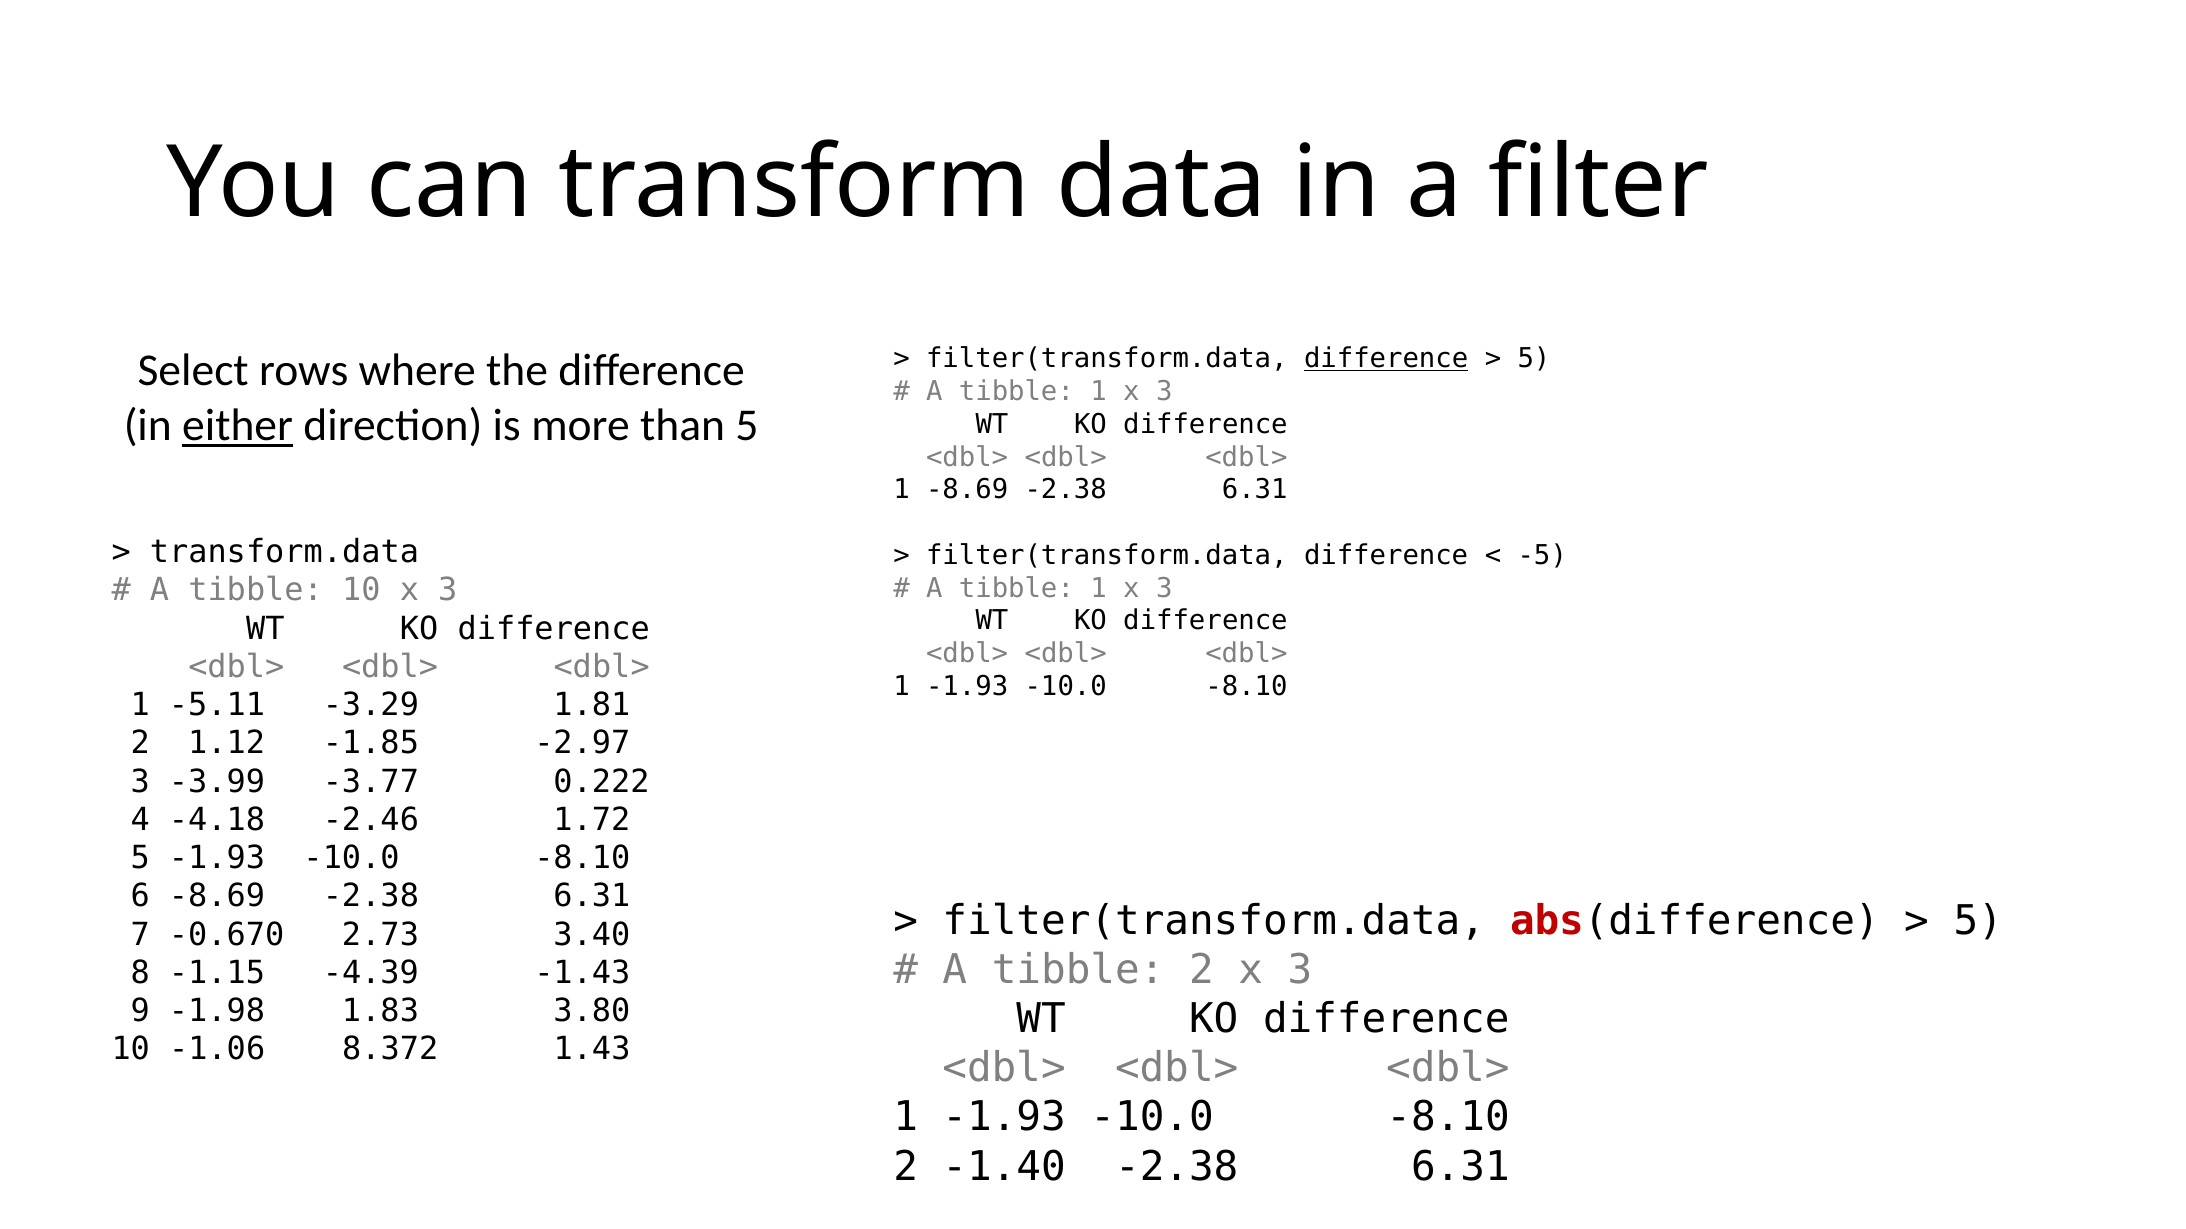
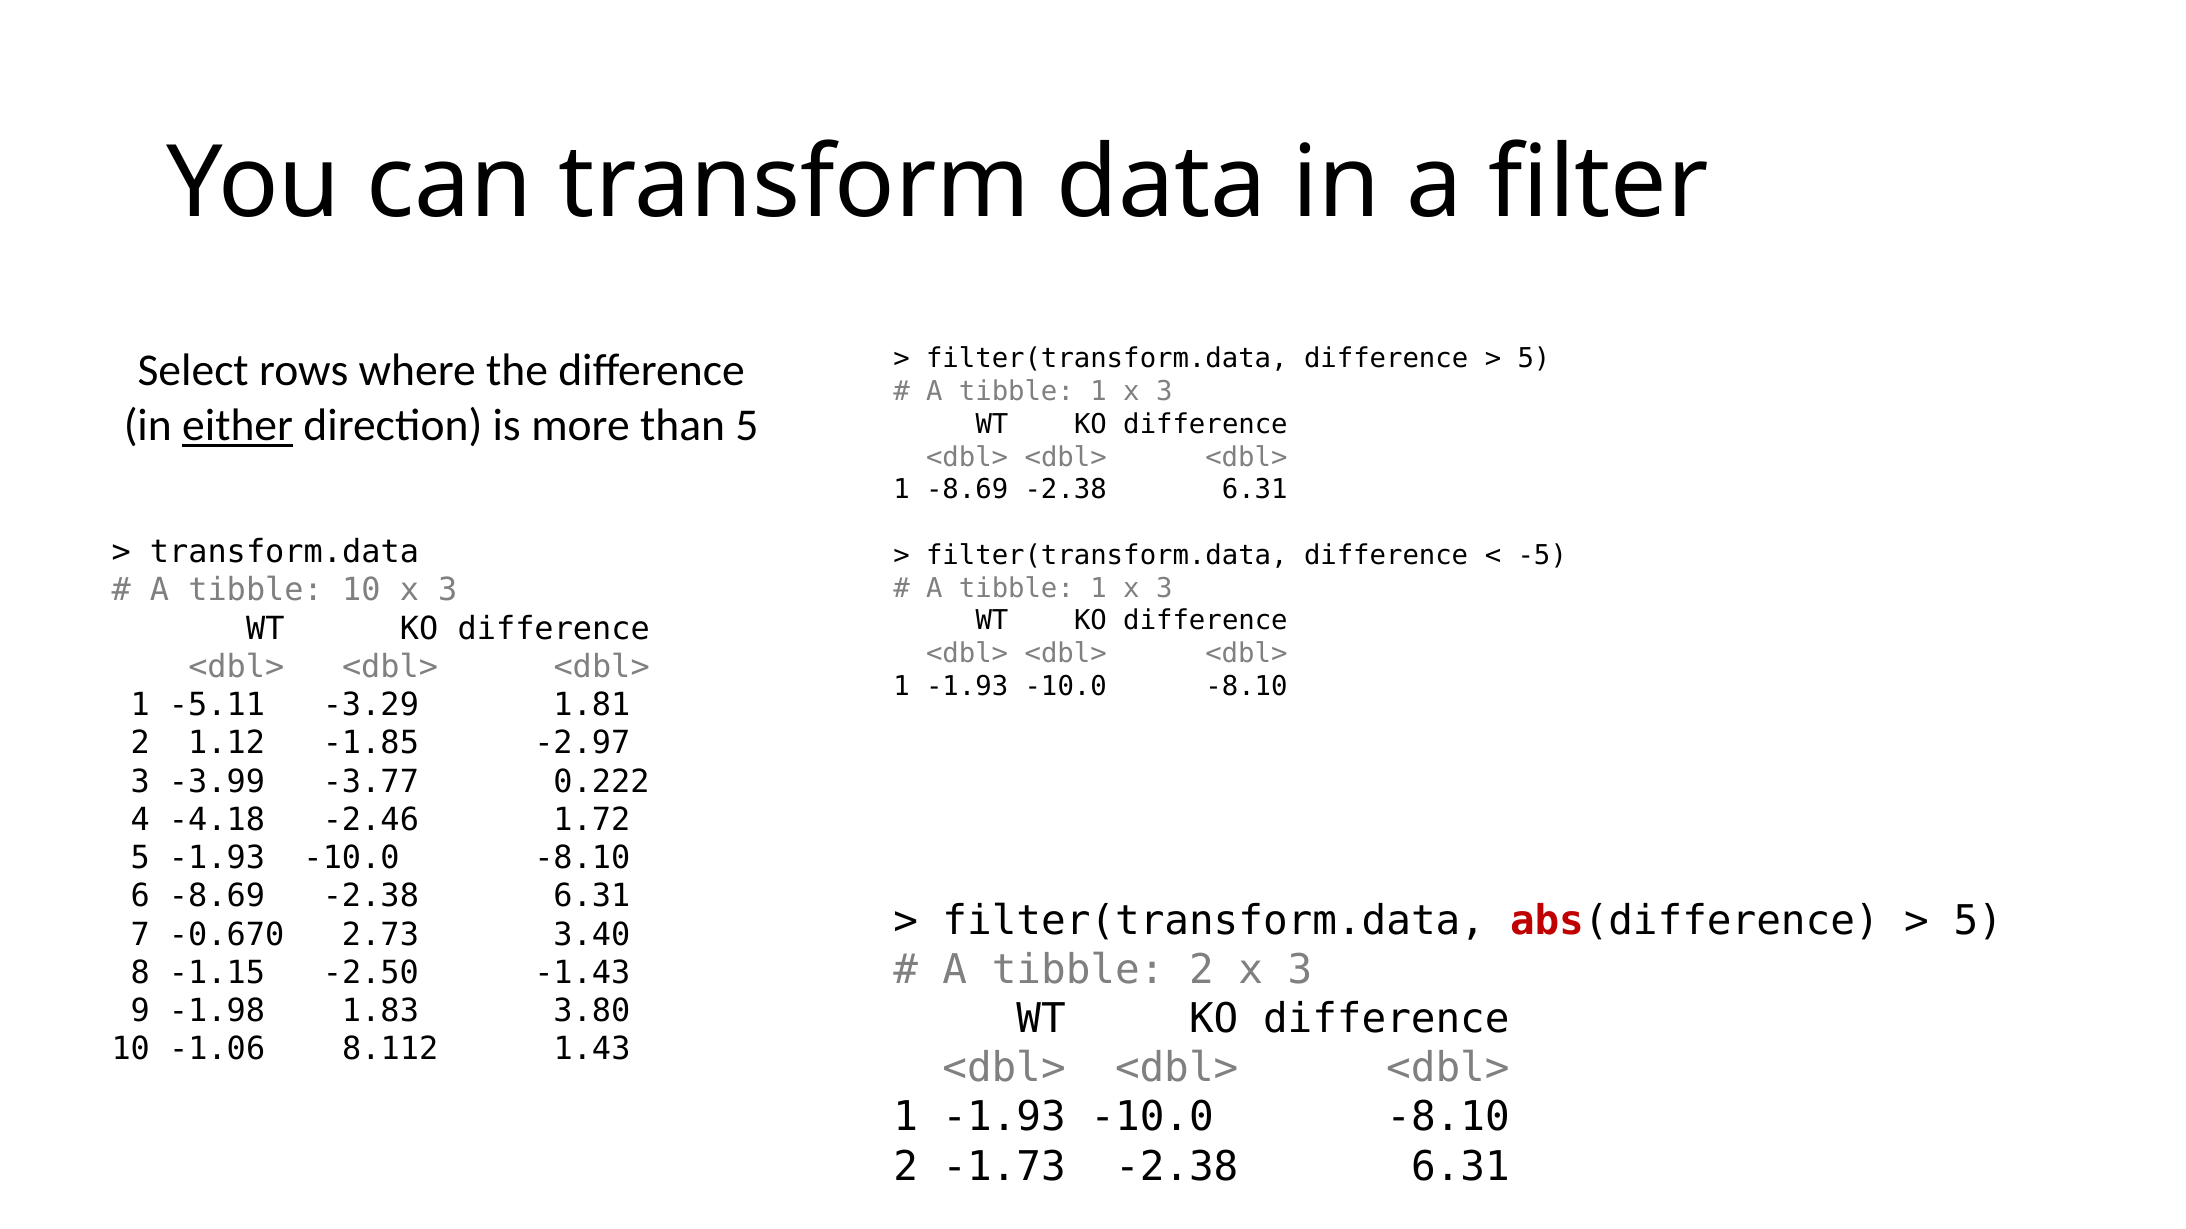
difference at (1386, 359) underline: present -> none
-4.39: -4.39 -> -2.50
8.372: 8.372 -> 8.112
-1.40: -1.40 -> -1.73
